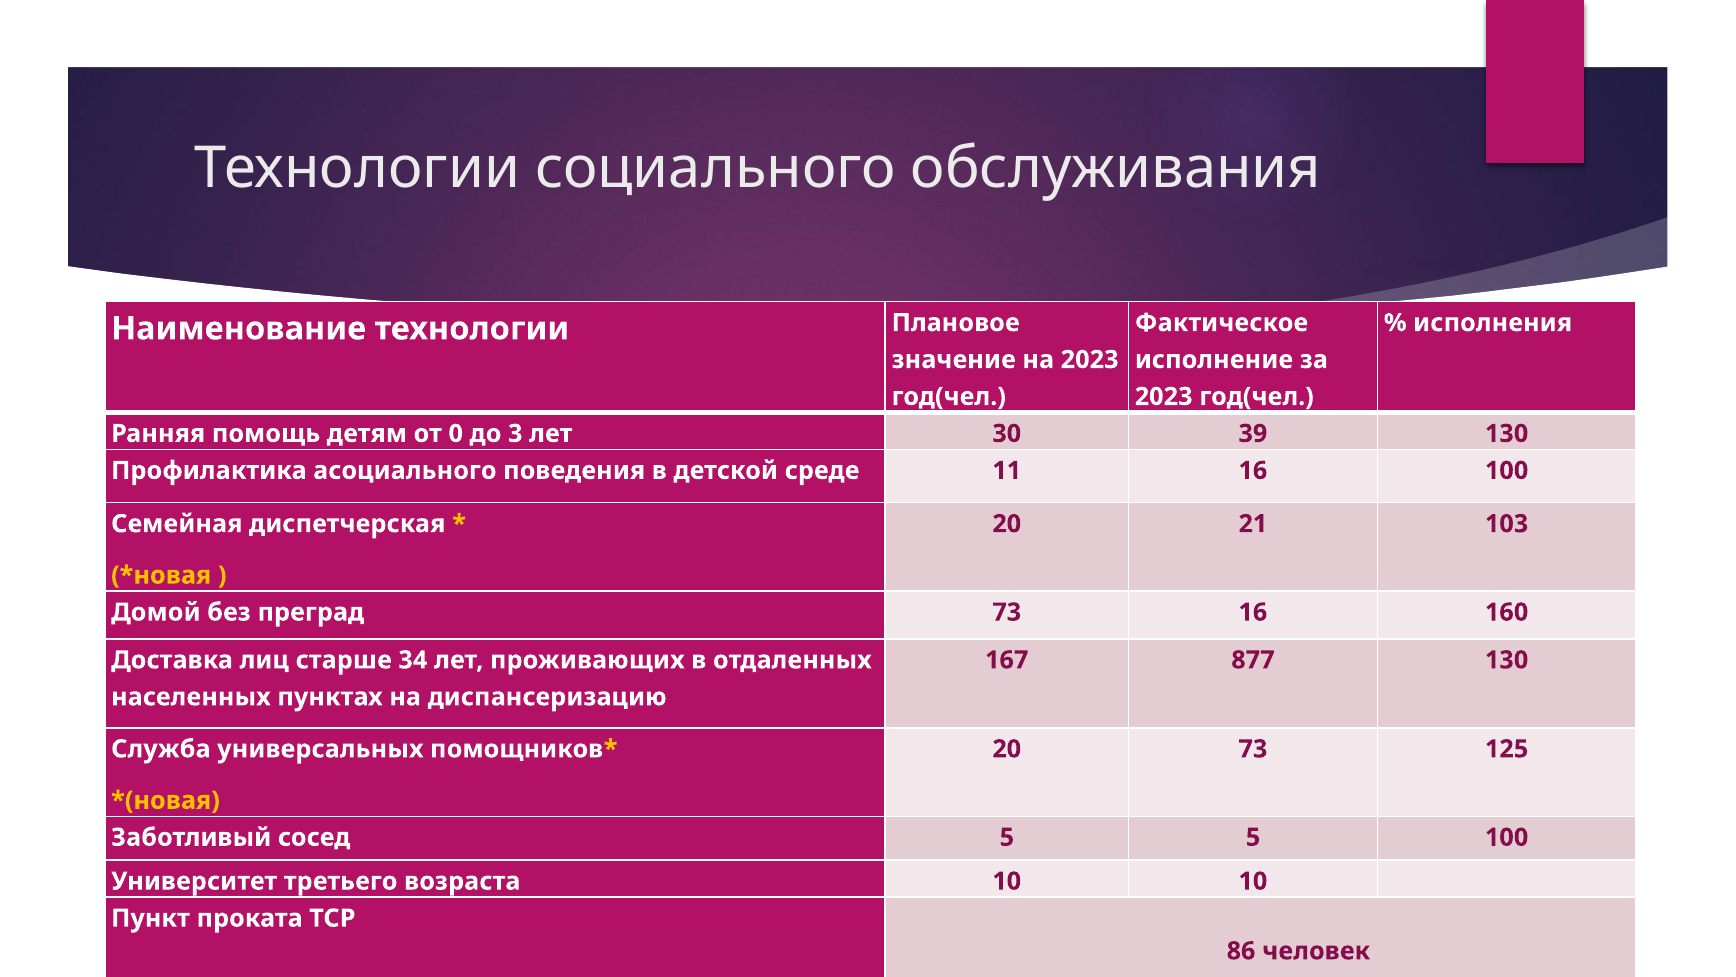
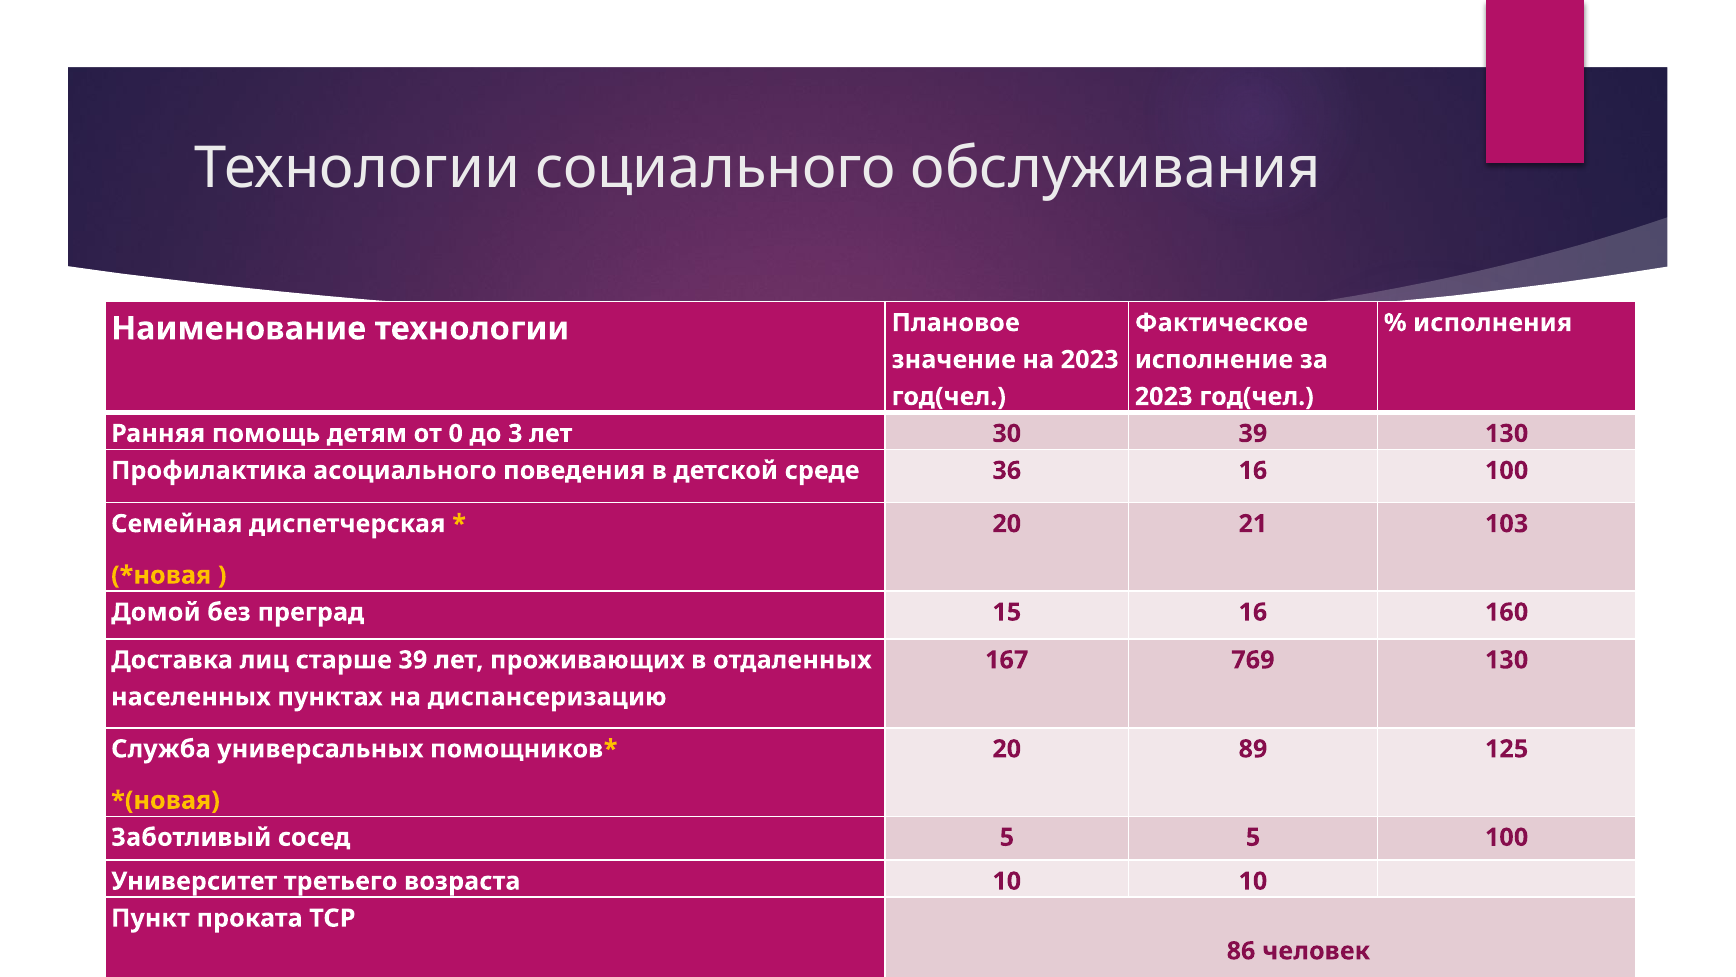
11: 11 -> 36
преград 73: 73 -> 15
старше 34: 34 -> 39
877: 877 -> 769
20 73: 73 -> 89
